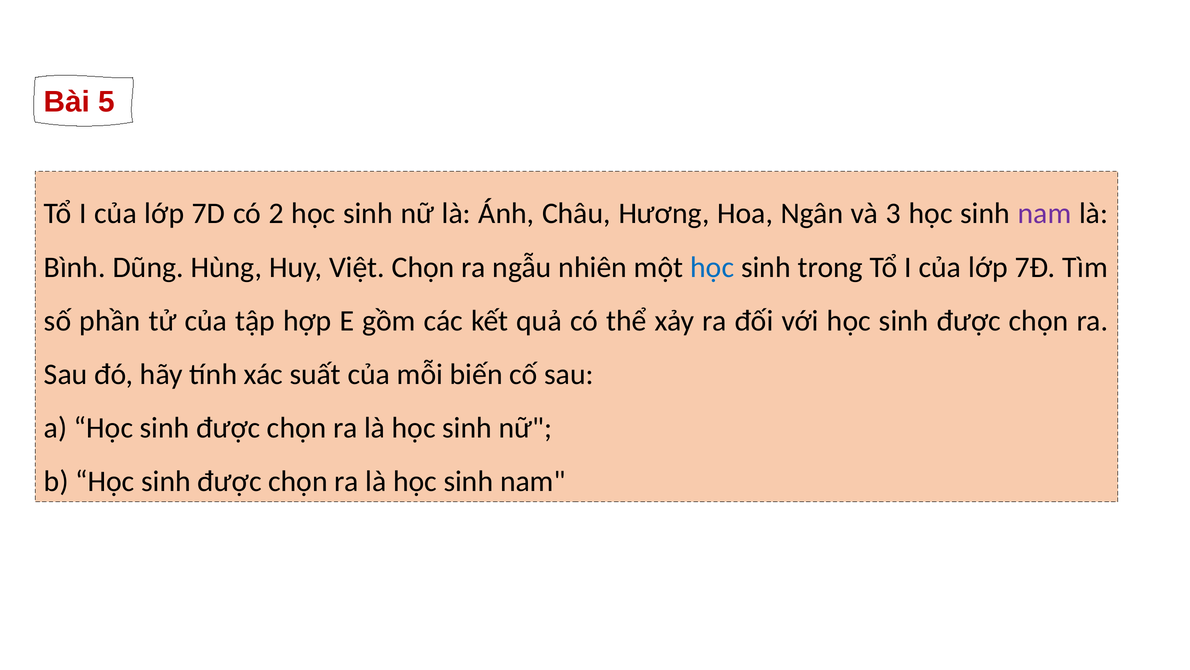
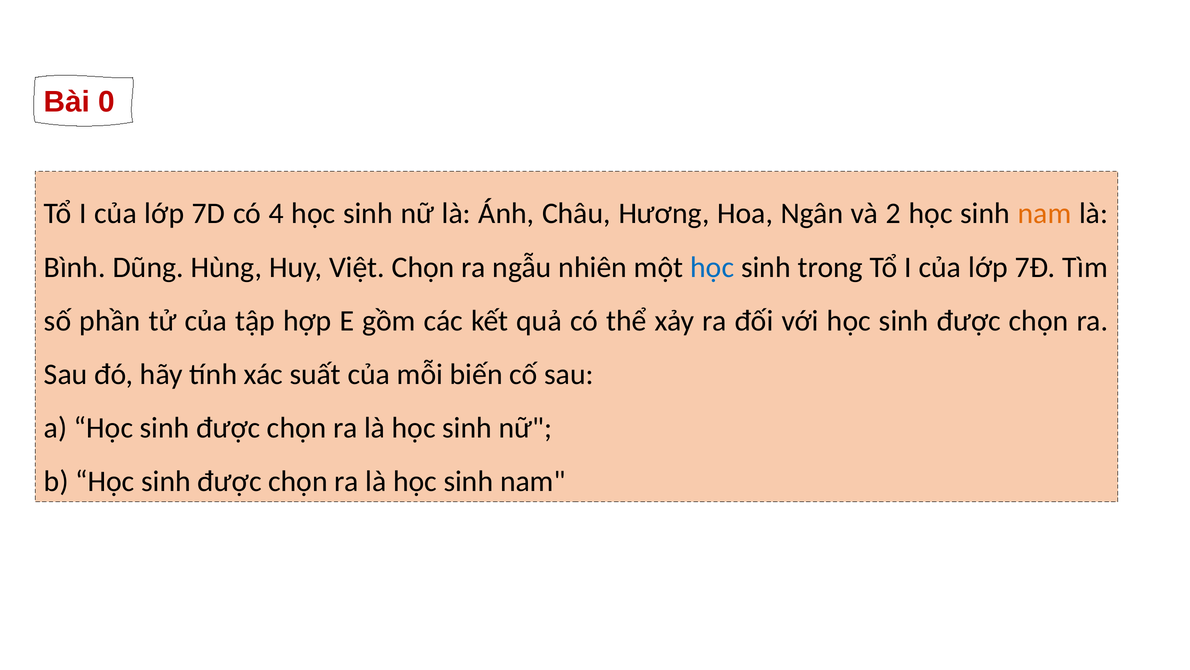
5: 5 -> 0
2: 2 -> 4
3: 3 -> 2
nam at (1044, 213) colour: purple -> orange
